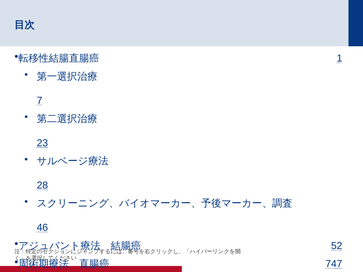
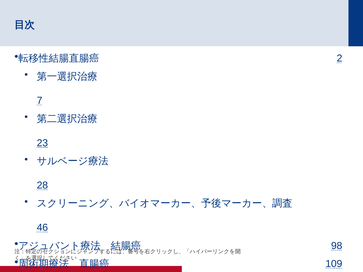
1: 1 -> 2
52: 52 -> 98
747: 747 -> 109
